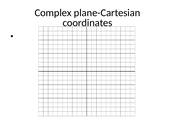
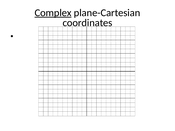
Complex underline: none -> present
